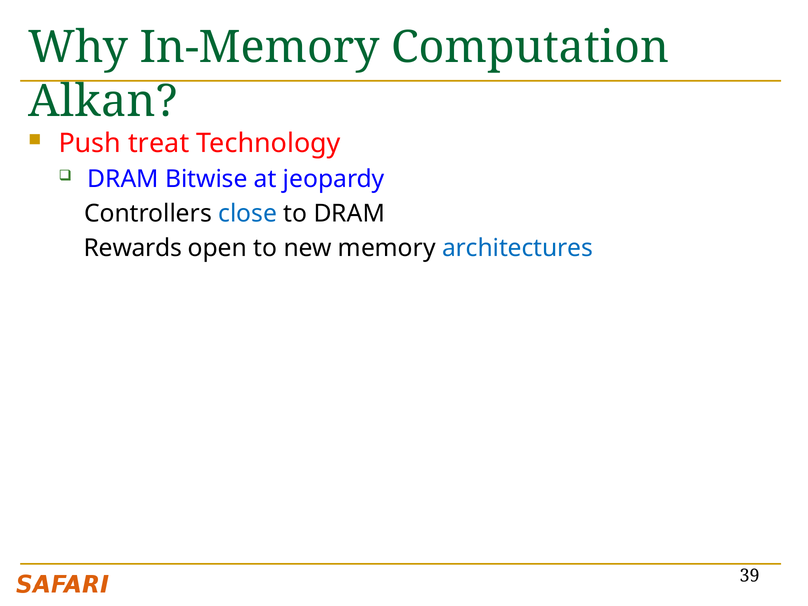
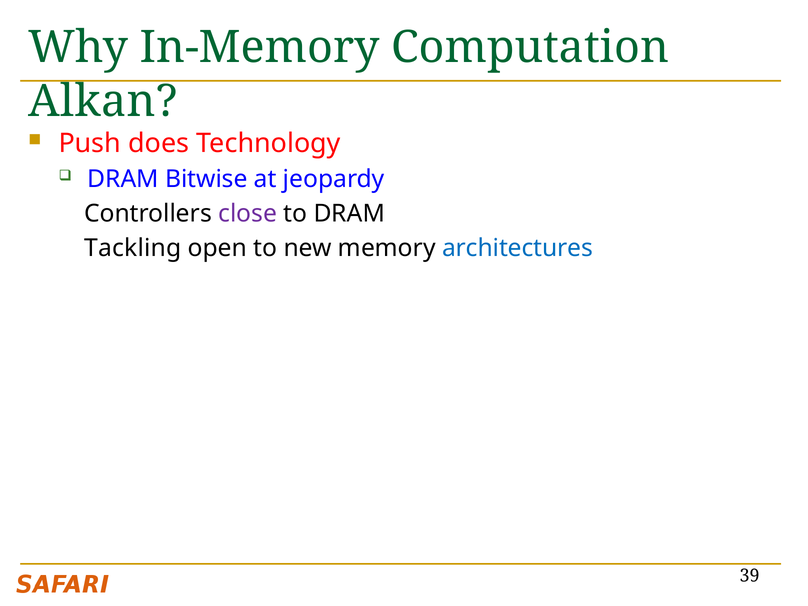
treat: treat -> does
close colour: blue -> purple
Rewards: Rewards -> Tackling
